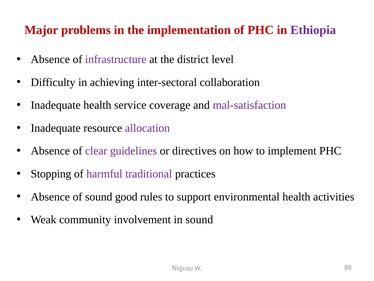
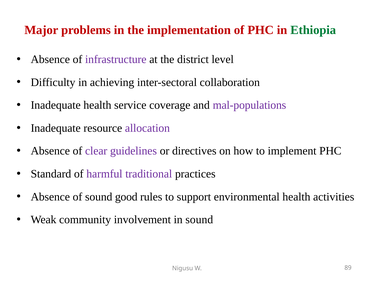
Ethiopia colour: purple -> green
mal-satisfaction: mal-satisfaction -> mal-populations
Stopping: Stopping -> Standard
